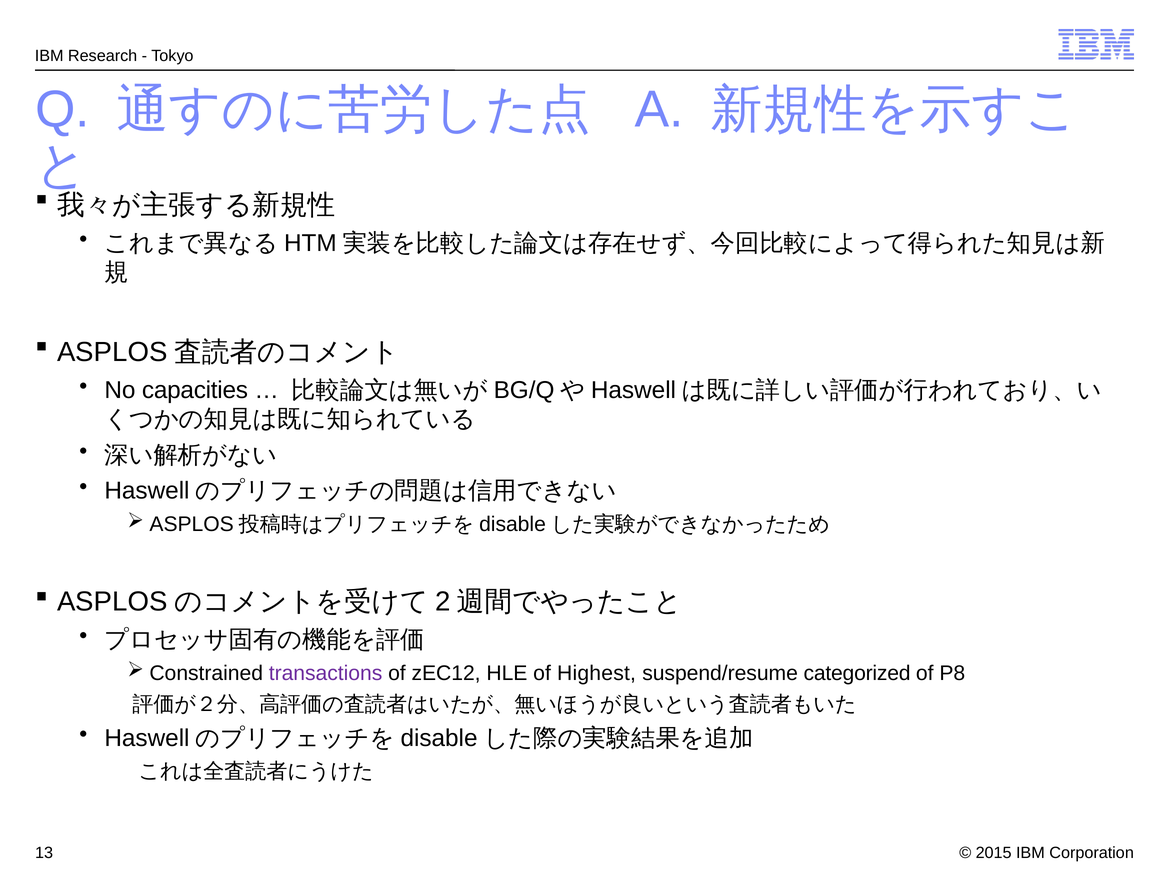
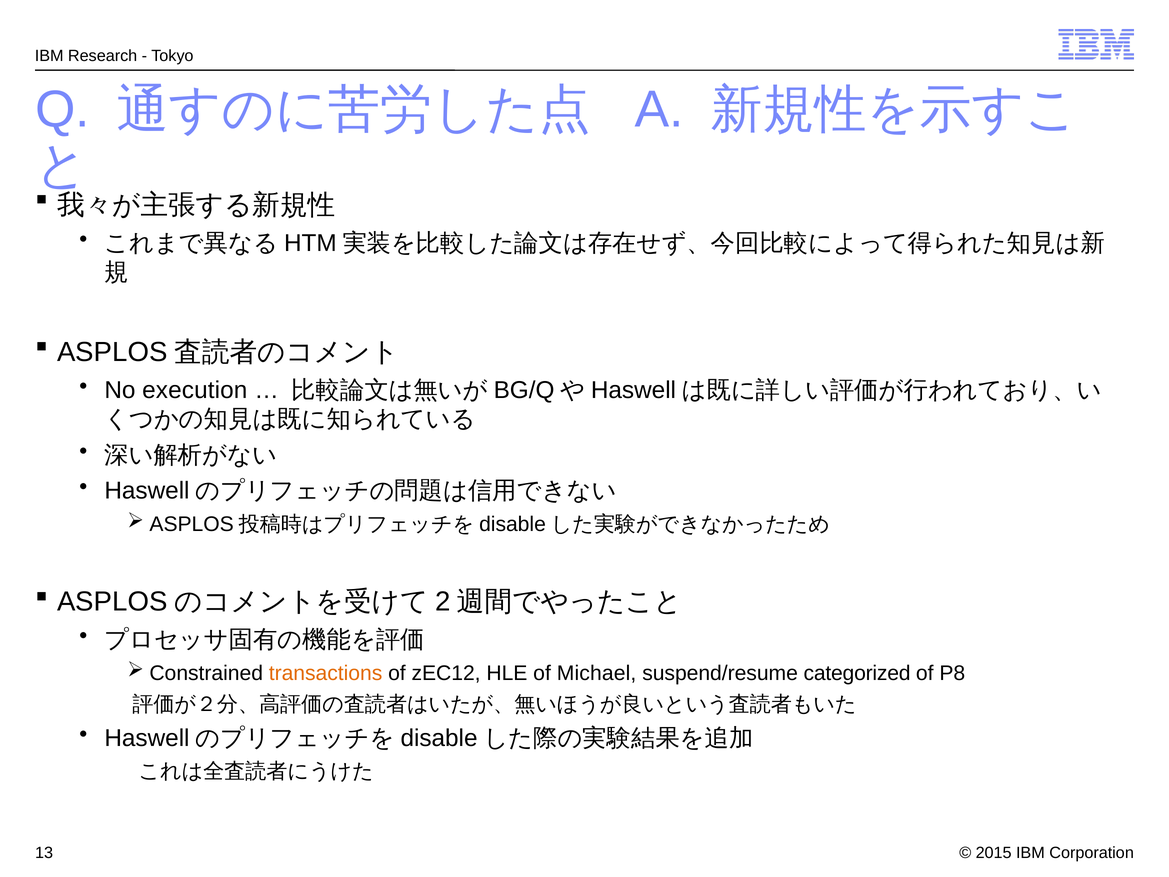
capacities: capacities -> execution
transactions colour: purple -> orange
Highest: Highest -> Michael
